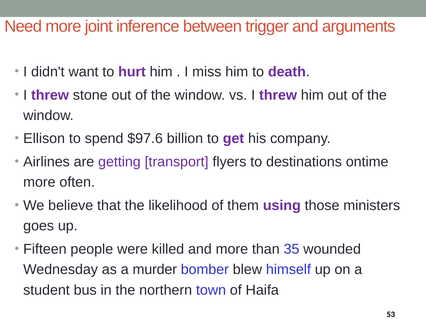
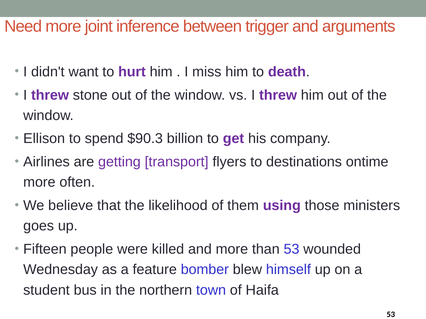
$97.6: $97.6 -> $90.3
than 35: 35 -> 53
murder: murder -> feature
